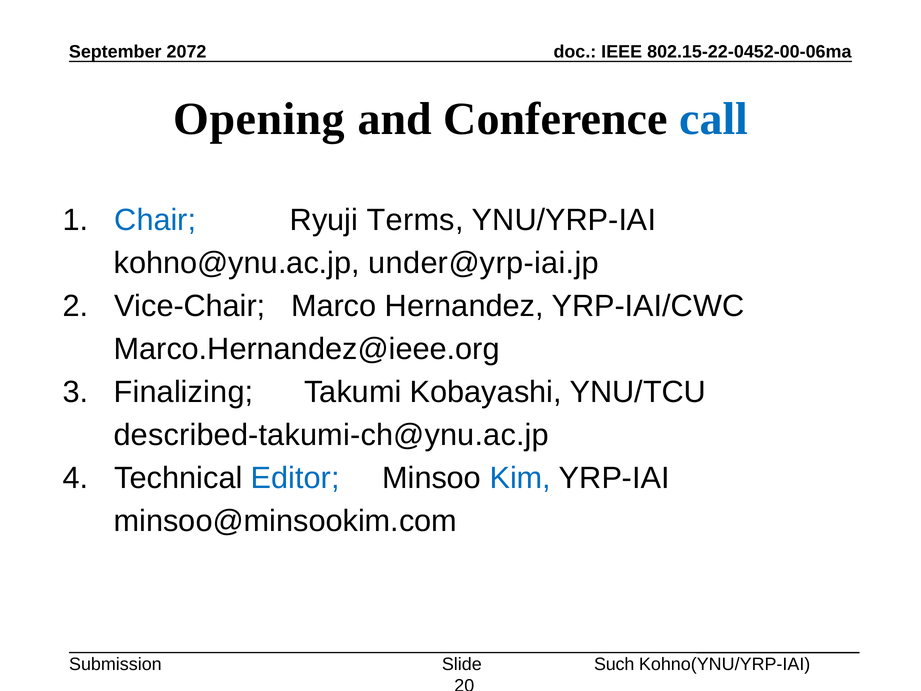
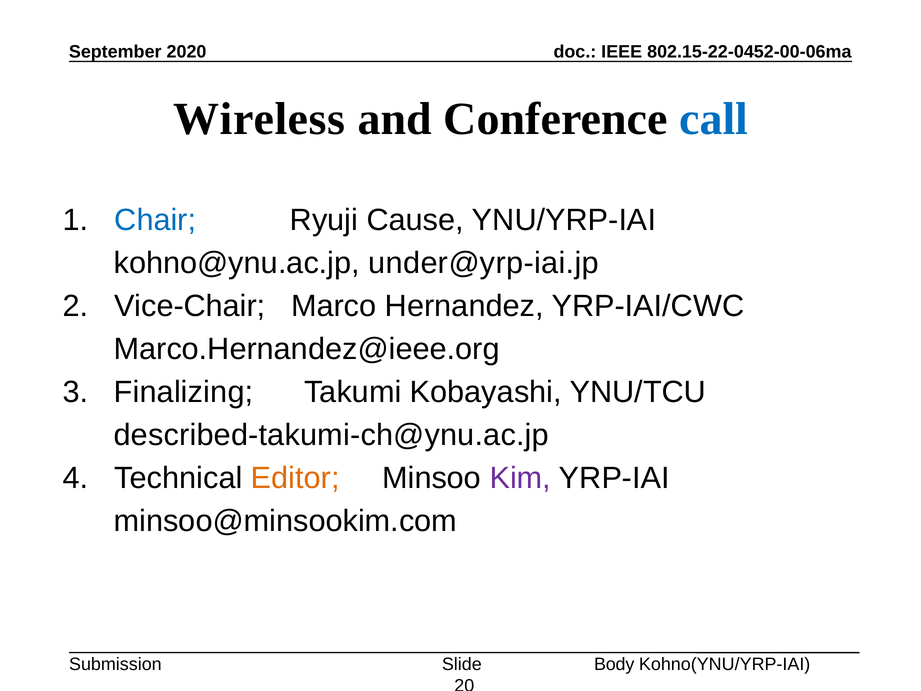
2072: 2072 -> 2020
Opening: Opening -> Wireless
Terms: Terms -> Cause
Editor colour: blue -> orange
Kim colour: blue -> purple
Such: Such -> Body
